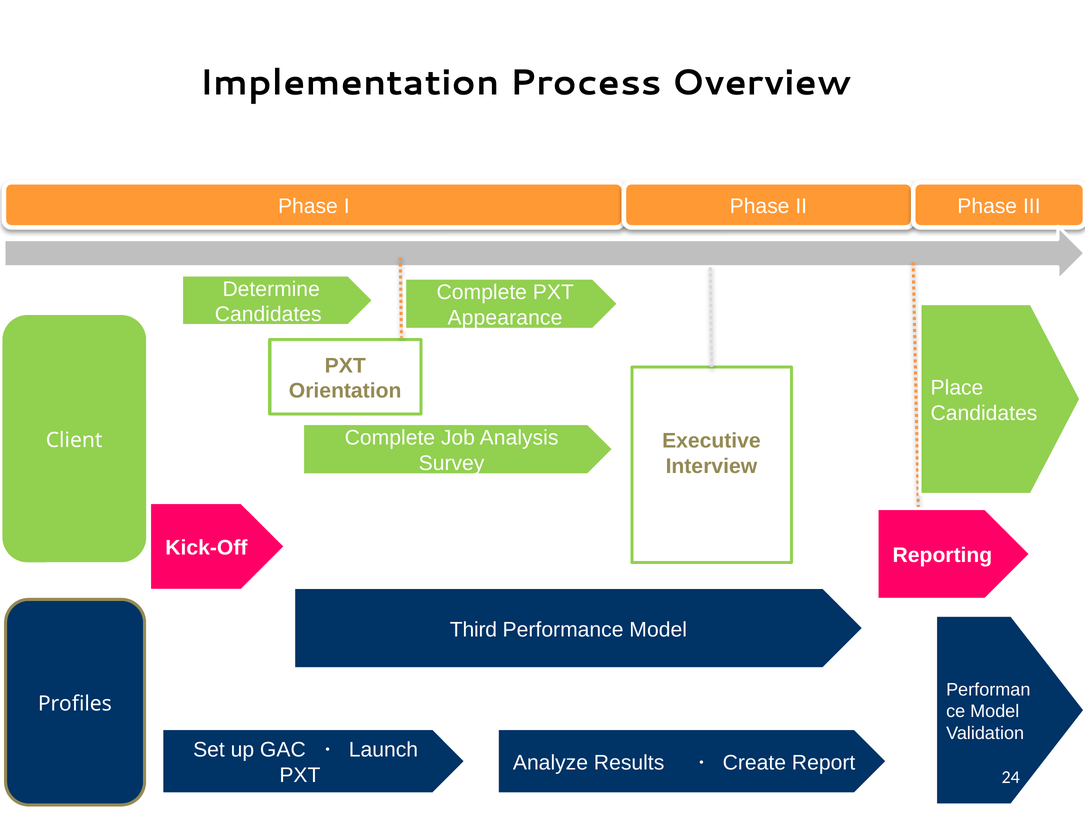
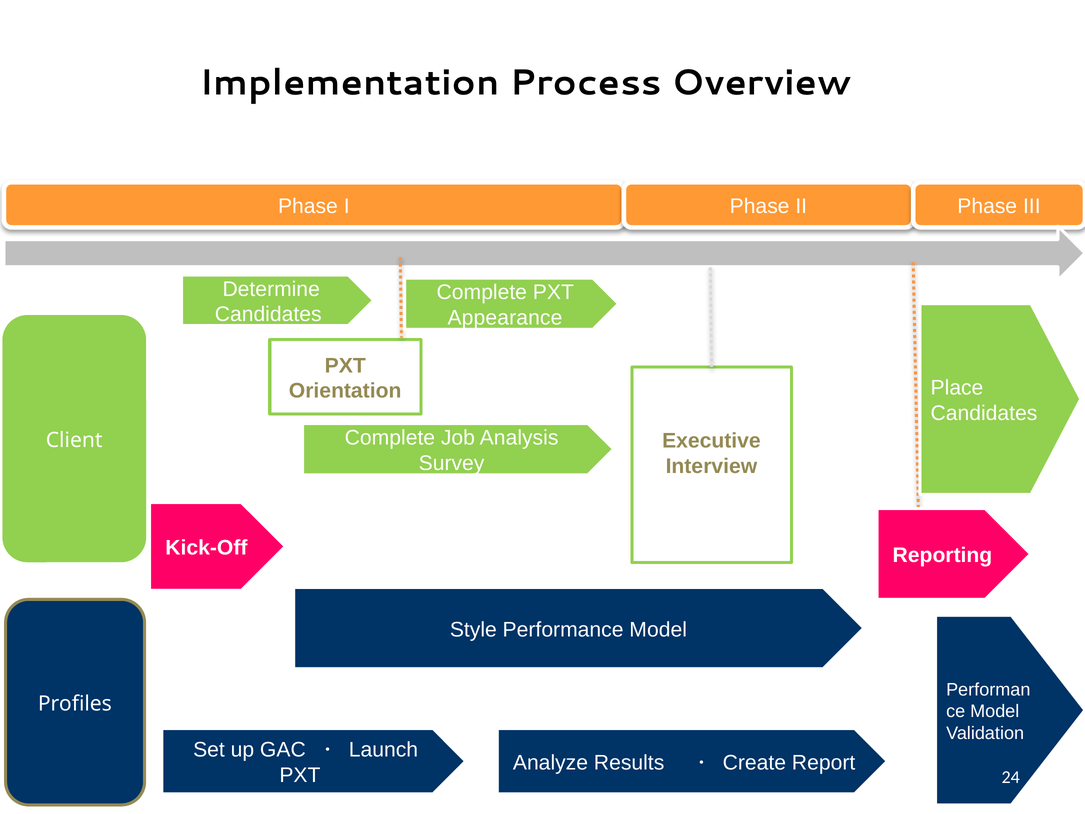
Third: Third -> Style
